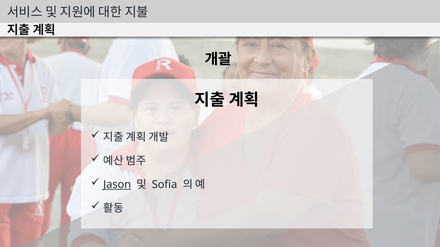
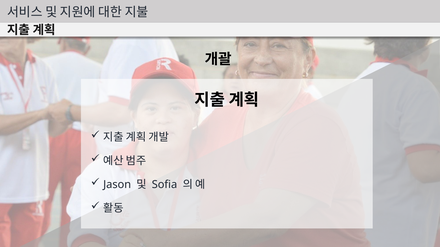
Jason underline: present -> none
